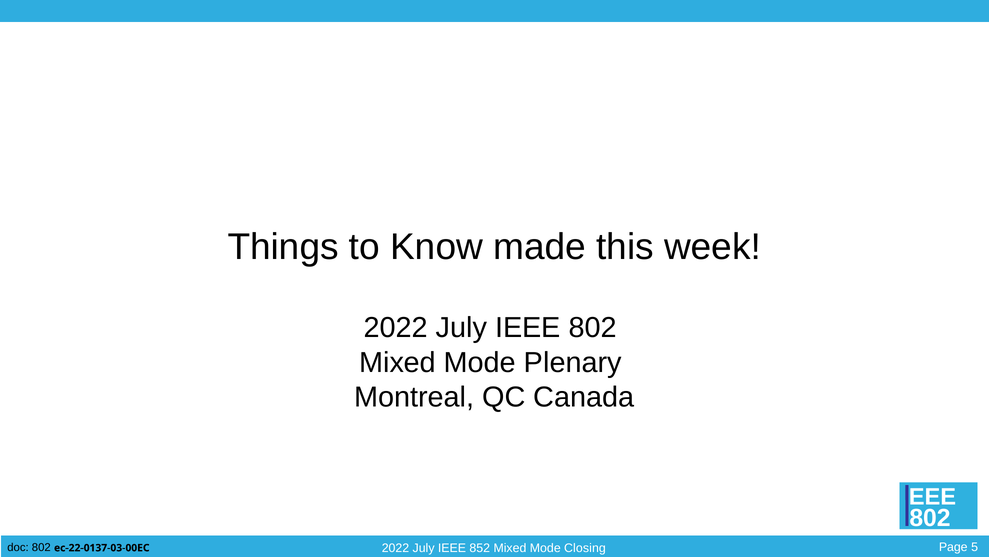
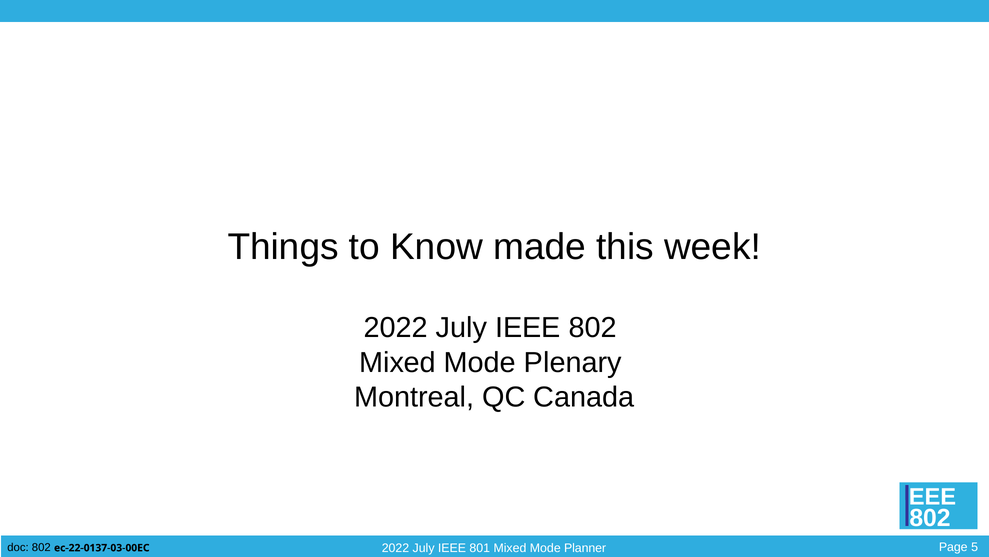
852: 852 -> 801
Closing: Closing -> Planner
